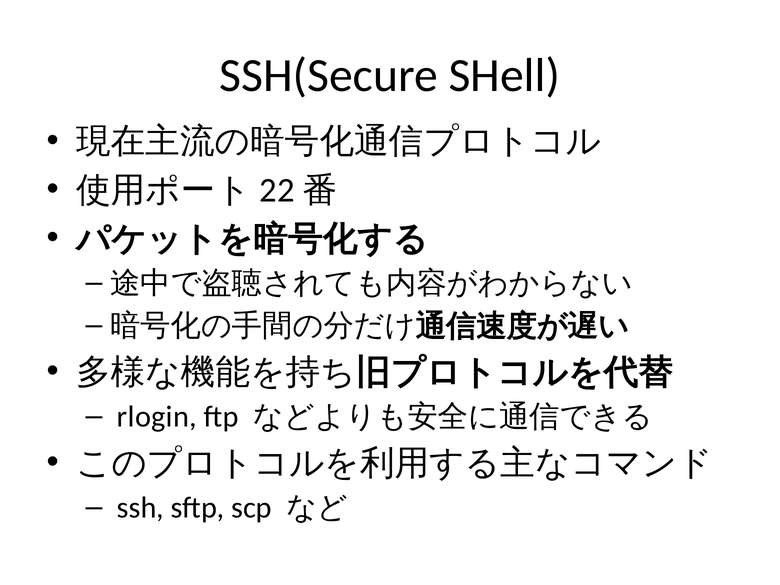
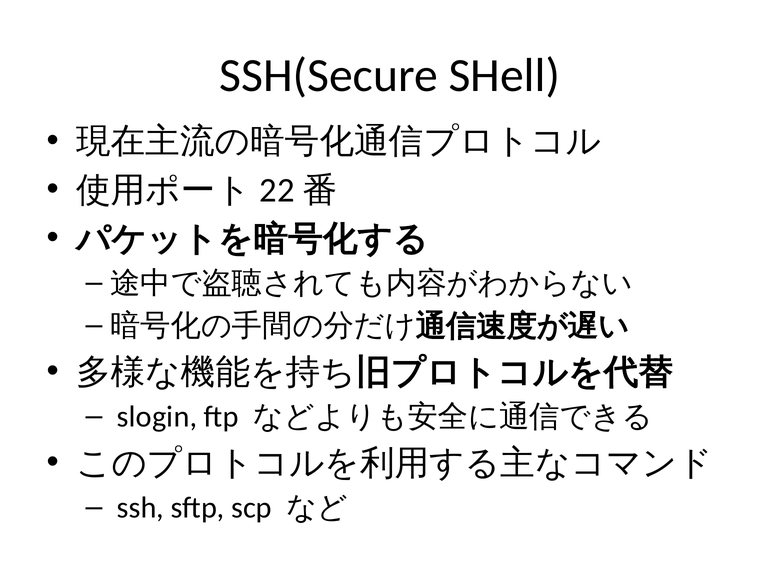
rlogin: rlogin -> slogin
